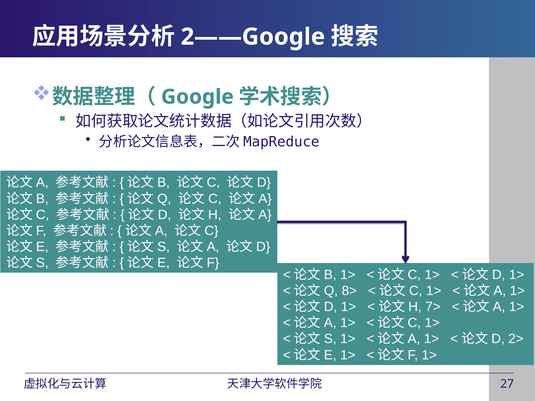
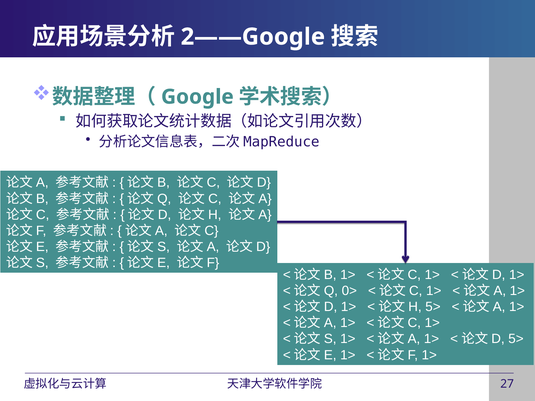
8>: 8> -> 0>
7> at (433, 307): 7> -> 5>
2> at (516, 339): 2> -> 5>
